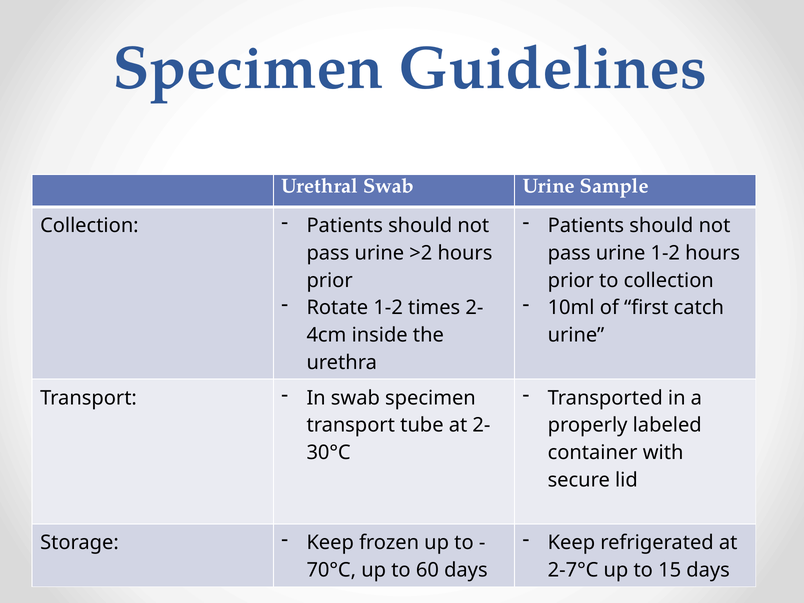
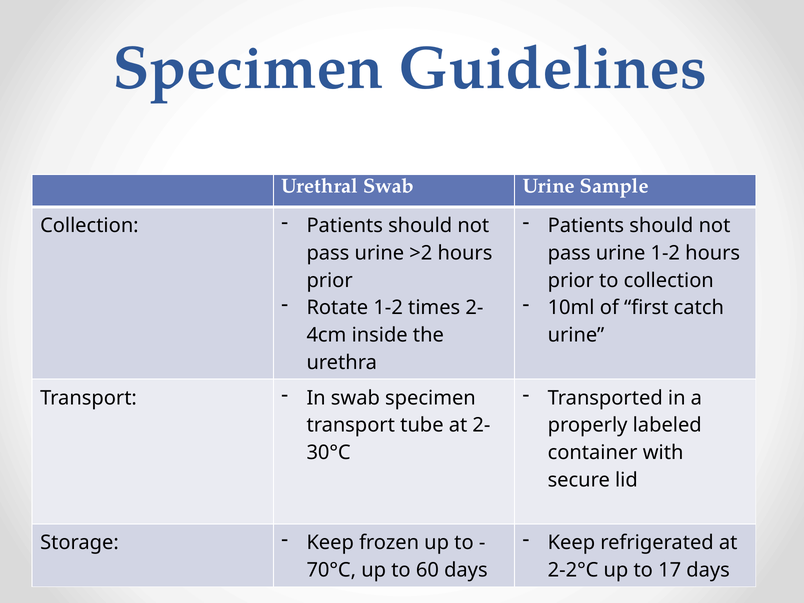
2-7°C: 2-7°C -> 2-2°C
15: 15 -> 17
